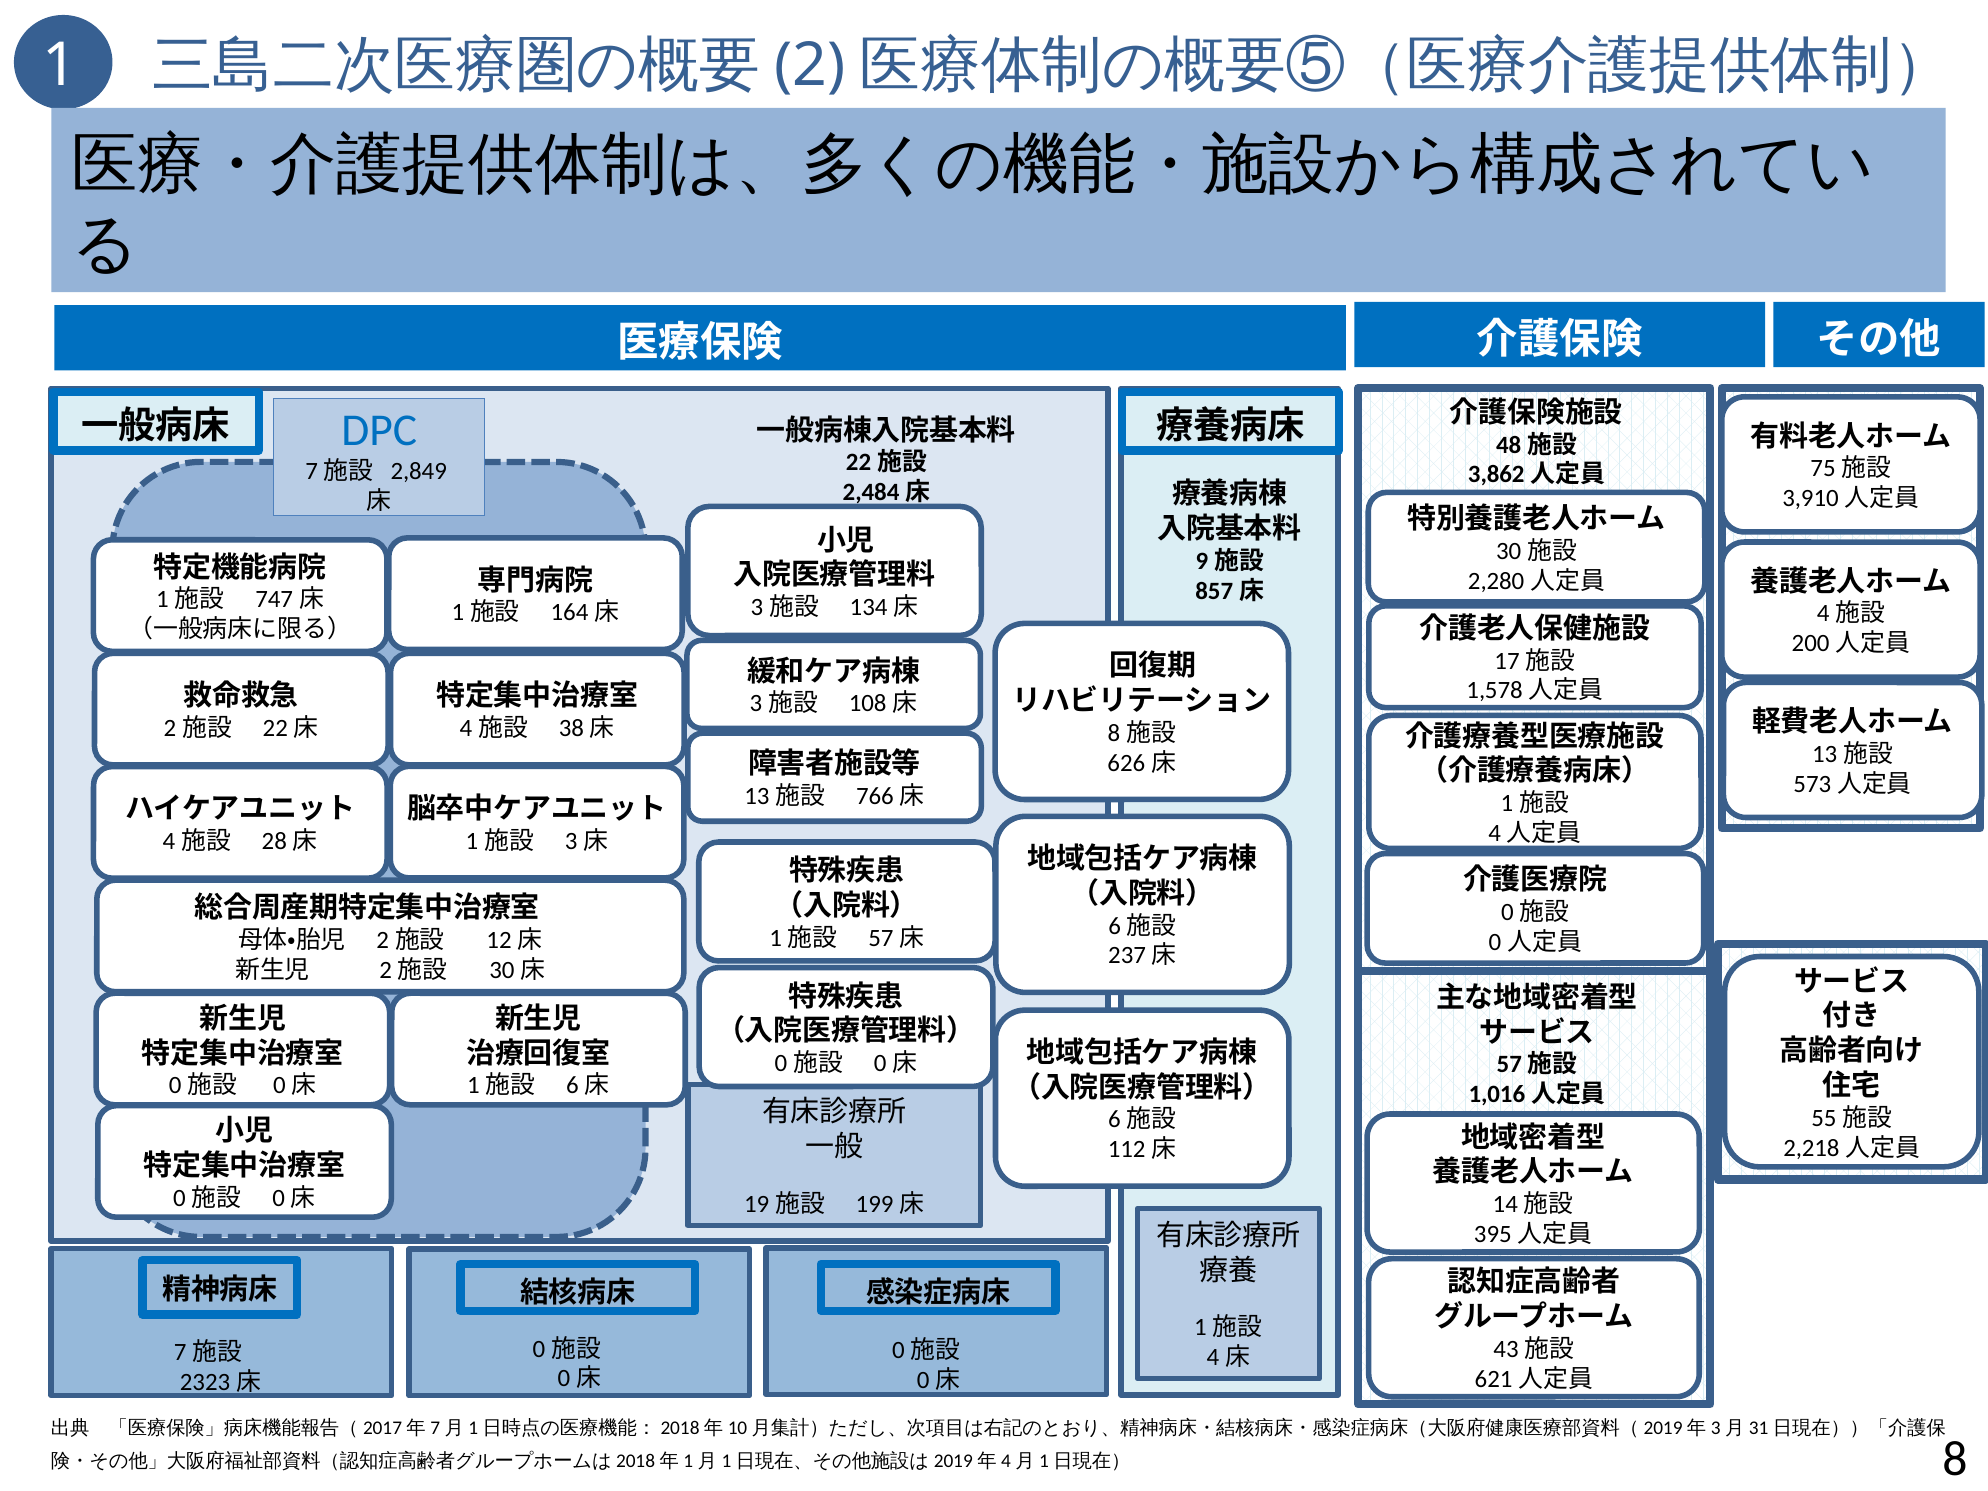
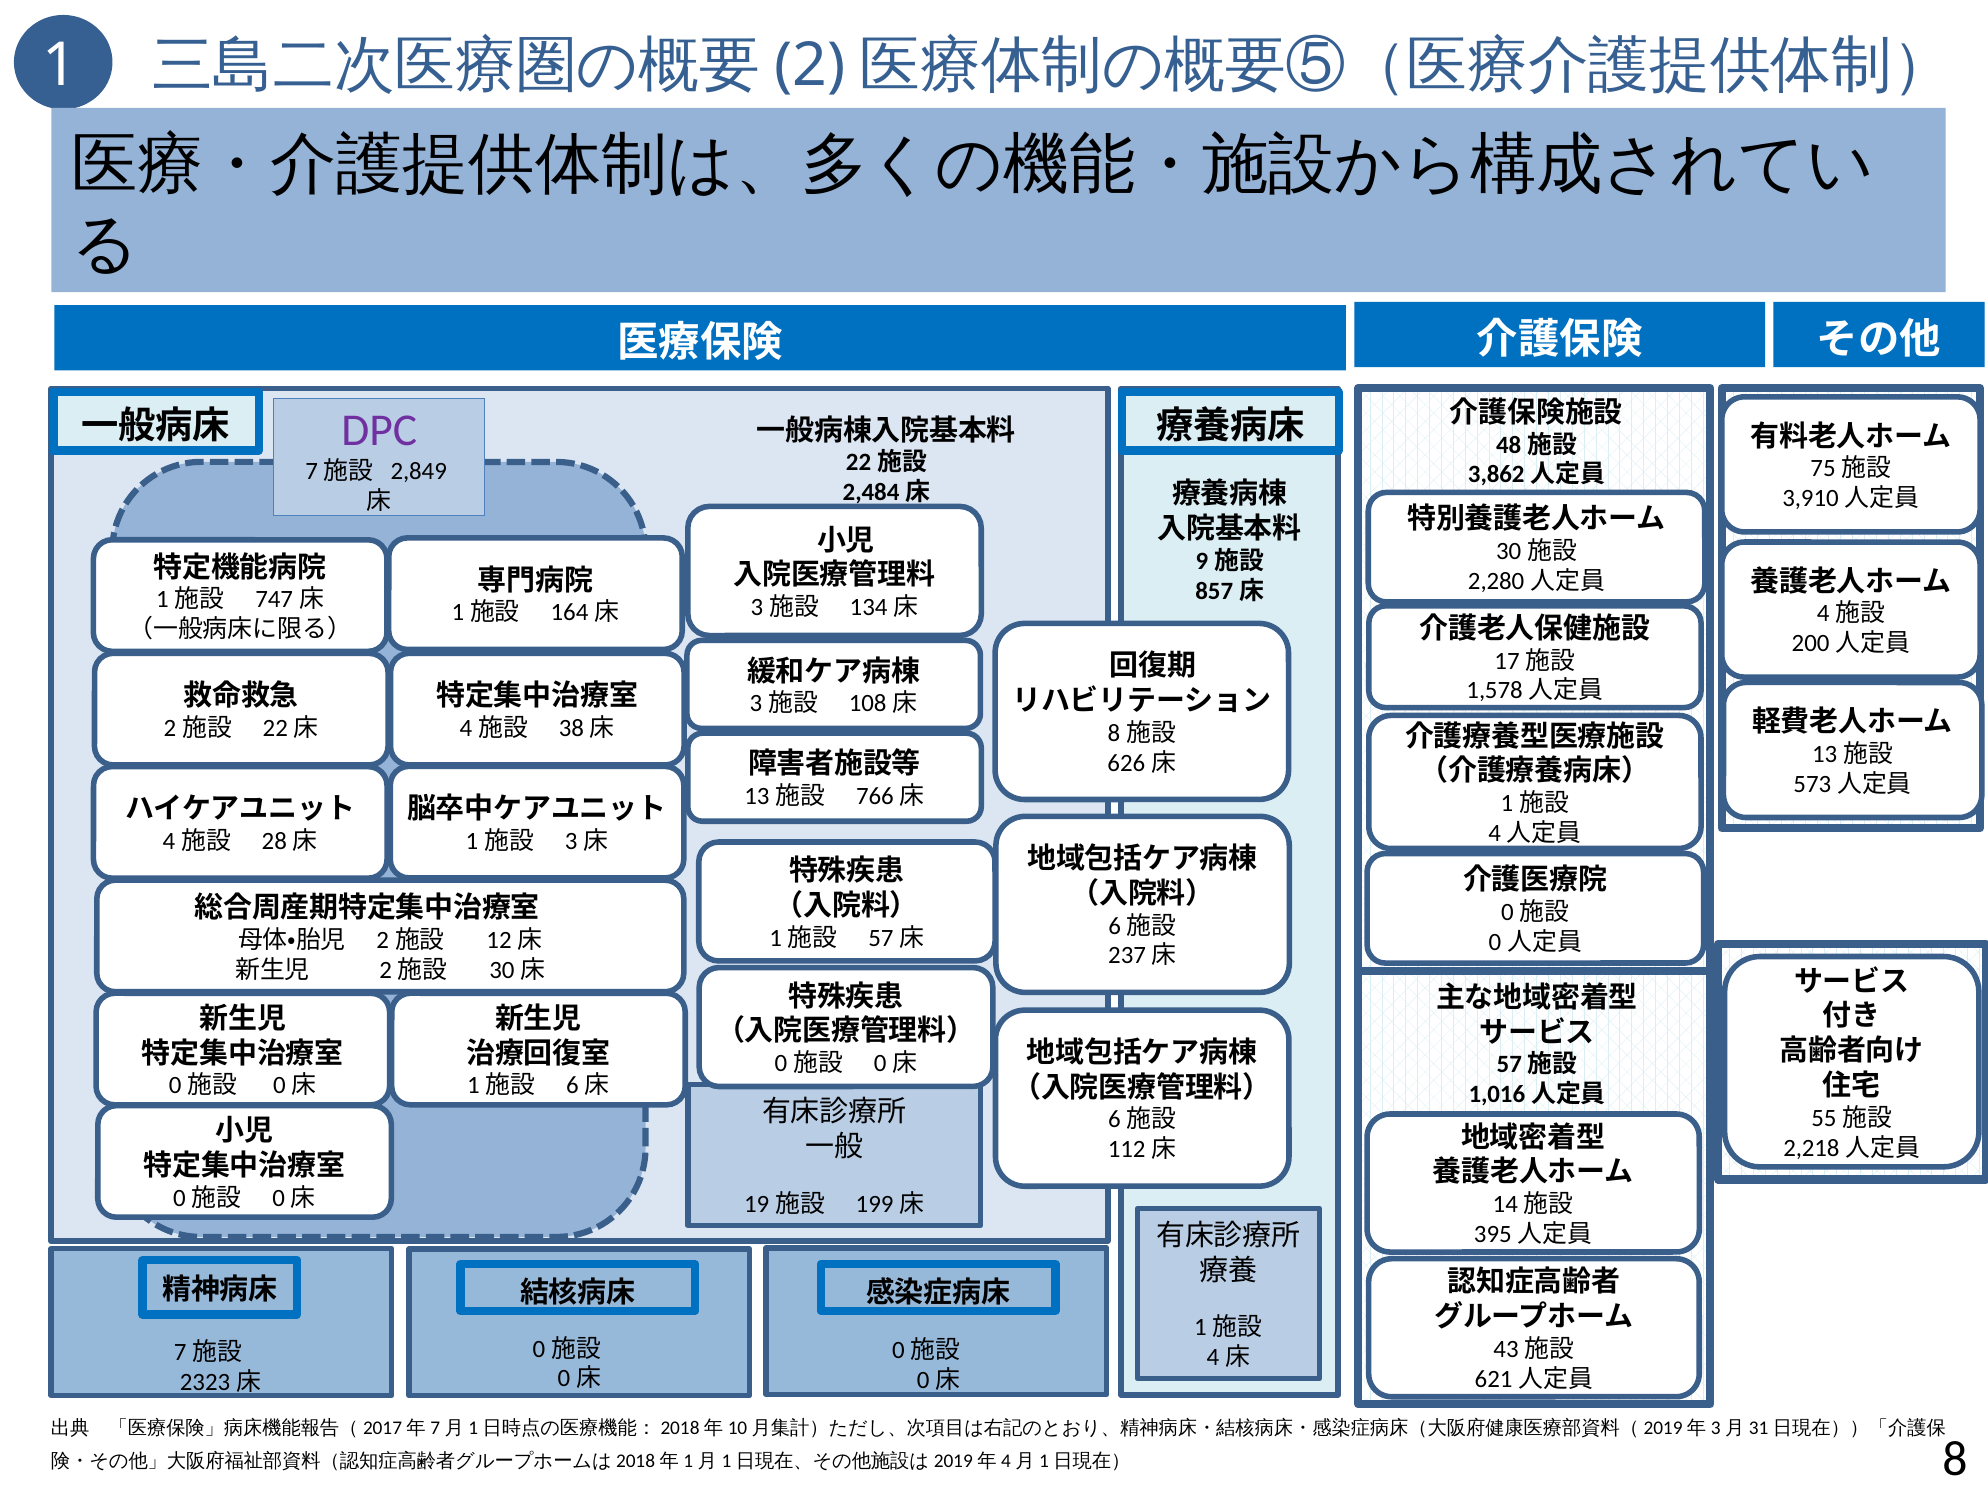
DPC colour: blue -> purple
